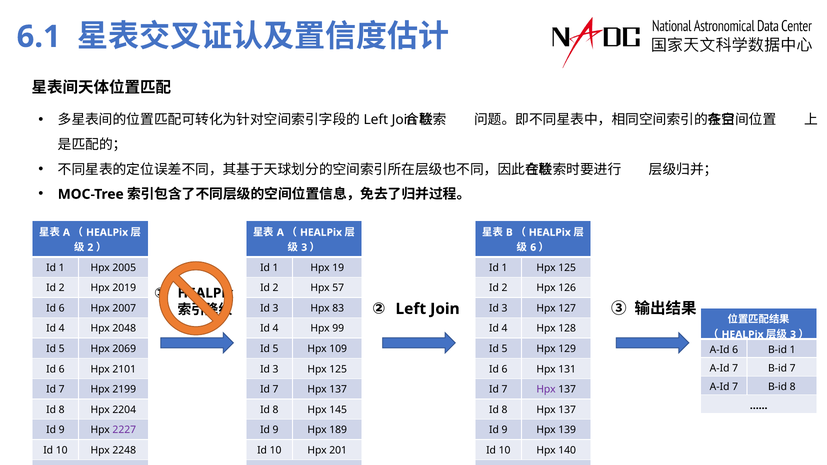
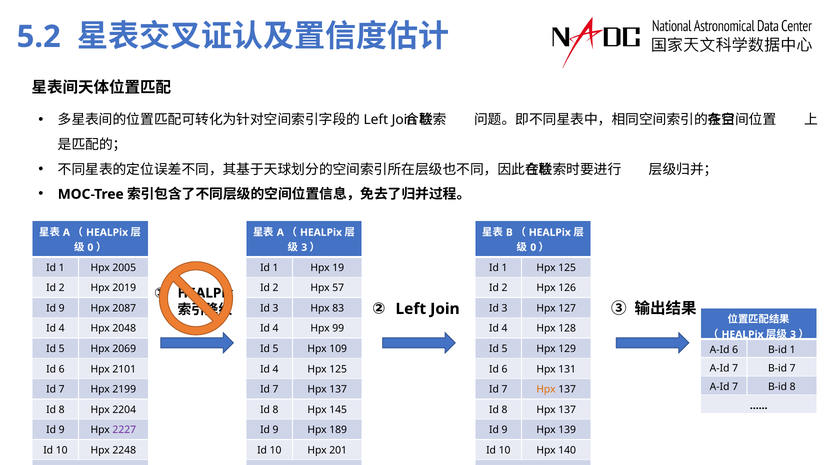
6.1: 6.1 -> 5.2
2 at (90, 248): 2 -> 0
6 at (533, 248): 6 -> 0
6 at (62, 308): 6 -> 9
2007: 2007 -> 2087
3 at (276, 369): 3 -> 4
Hpx at (546, 390) colour: purple -> orange
